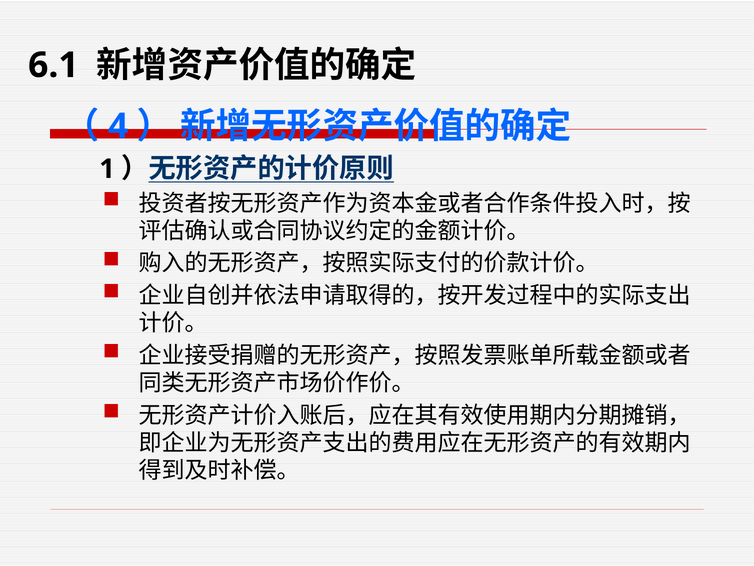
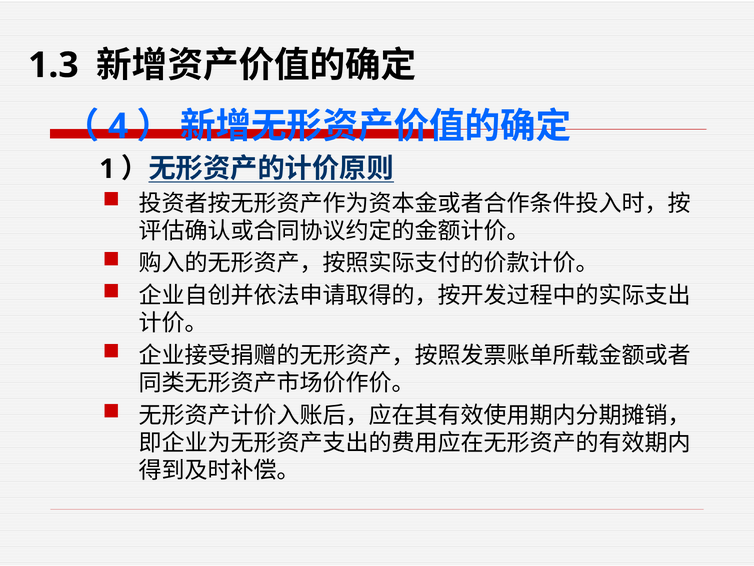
6.1: 6.1 -> 1.3
